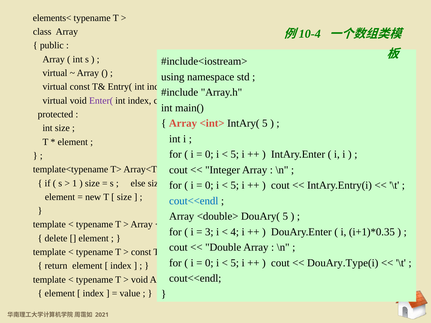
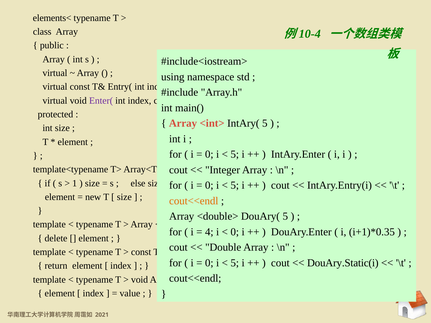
cout<<endl at (194, 201) colour: blue -> orange
3: 3 -> 4
4 at (235, 232): 4 -> 0
DouAry.Type(i: DouAry.Type(i -> DouAry.Static(i
